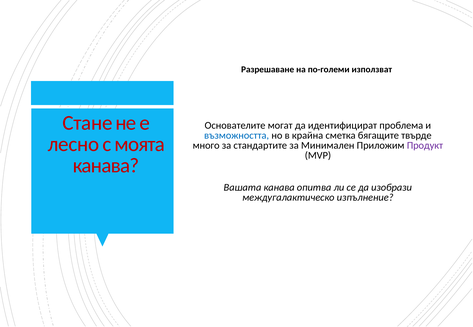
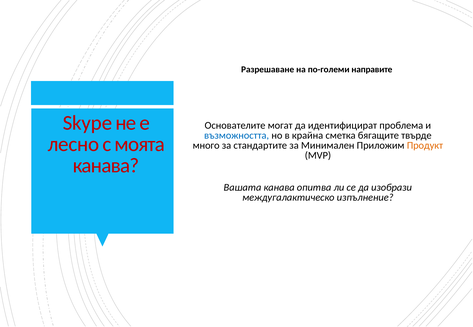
използват: използват -> направите
Стане: Стане -> Skype
Продукт colour: purple -> orange
